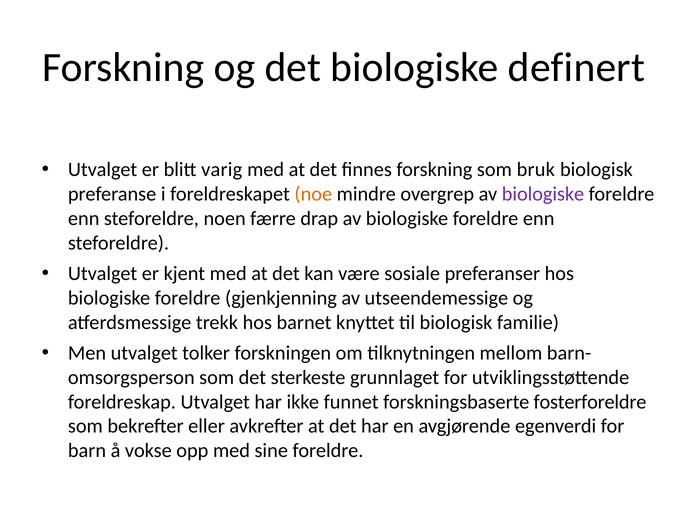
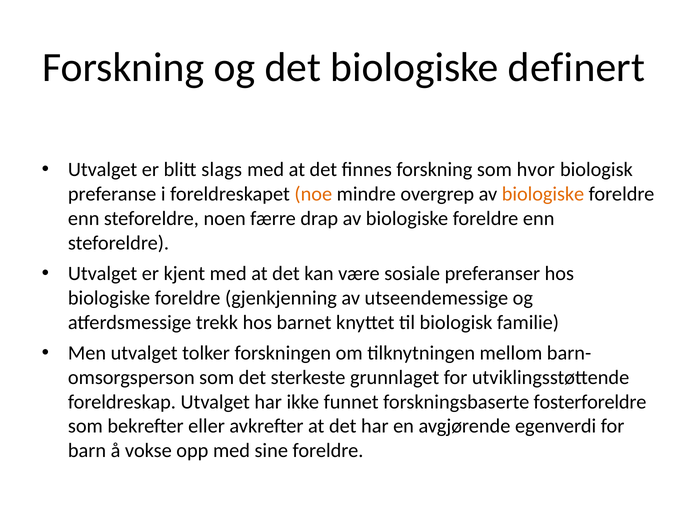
varig: varig -> slags
bruk: bruk -> hvor
biologiske at (543, 194) colour: purple -> orange
